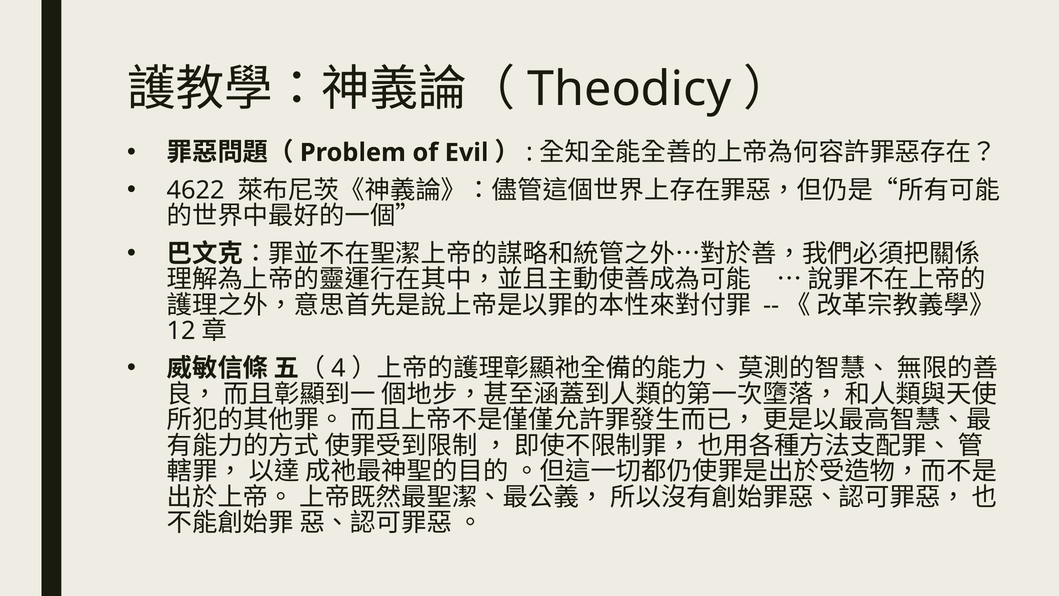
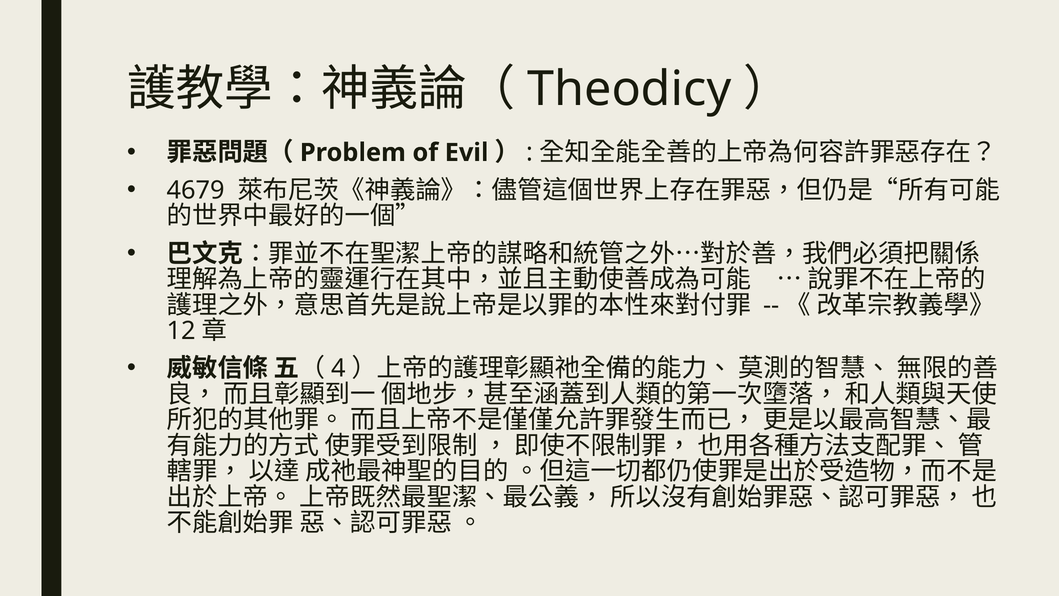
4622: 4622 -> 4679
